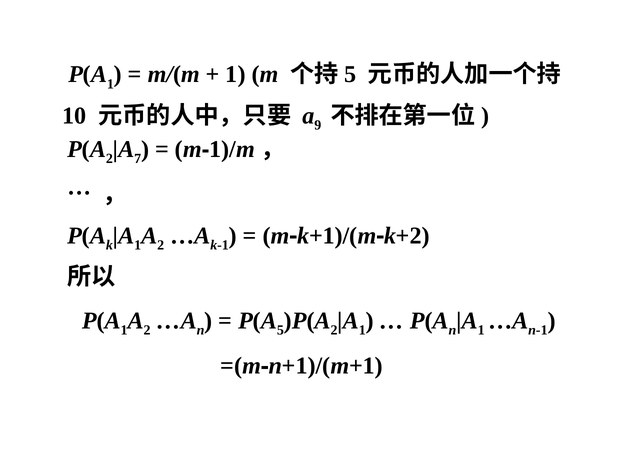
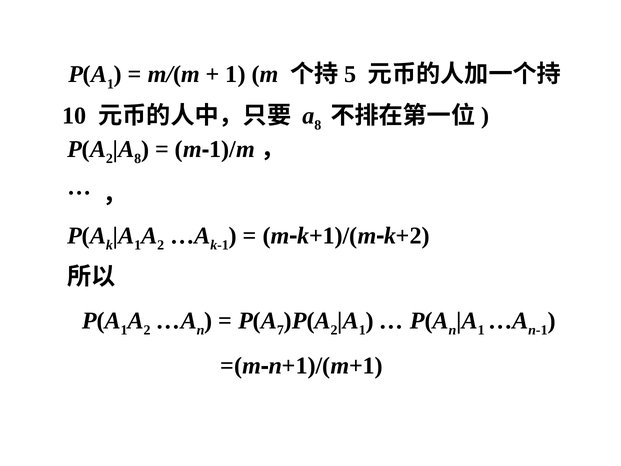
9 at (318, 125): 9 -> 8
7 at (138, 159): 7 -> 8
5 at (280, 330): 5 -> 7
